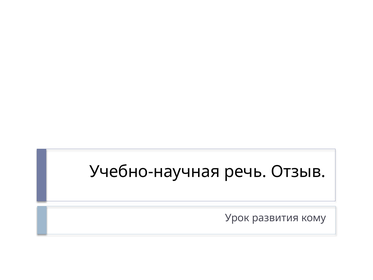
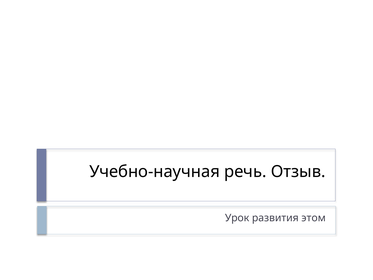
кому: кому -> этом
